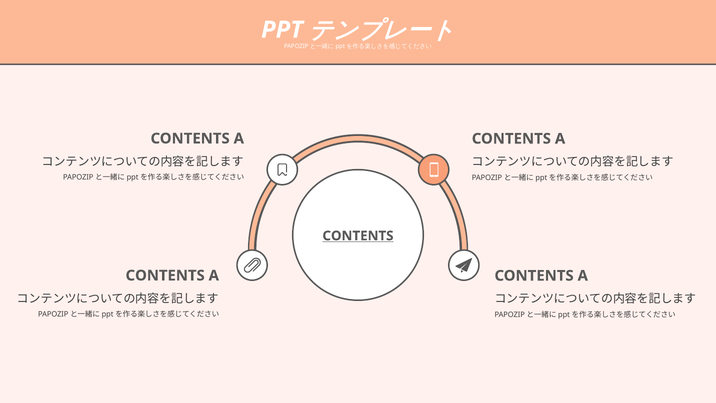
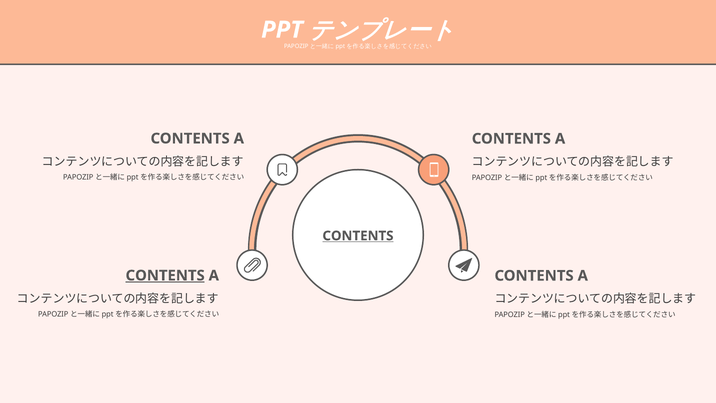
CONTENTS at (165, 275) underline: none -> present
